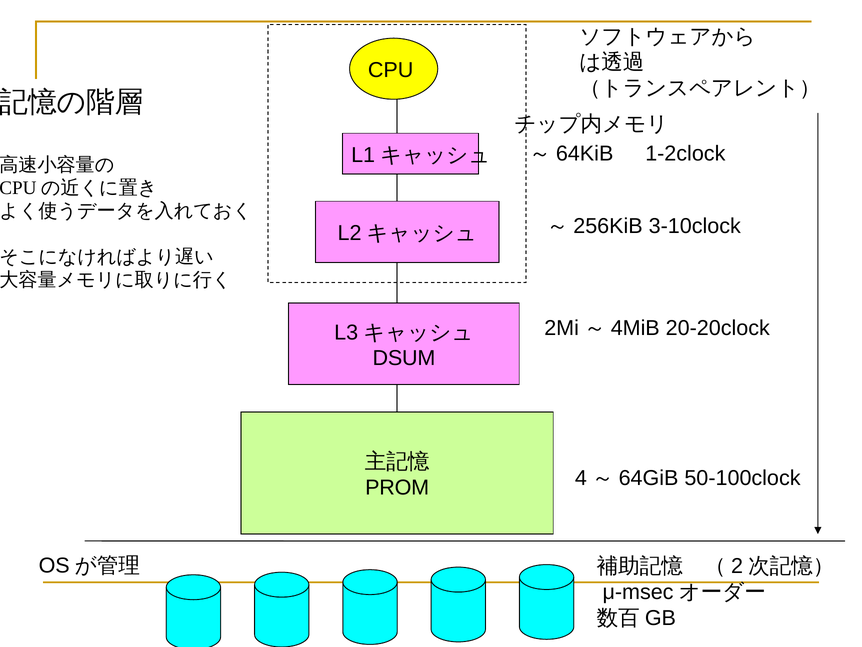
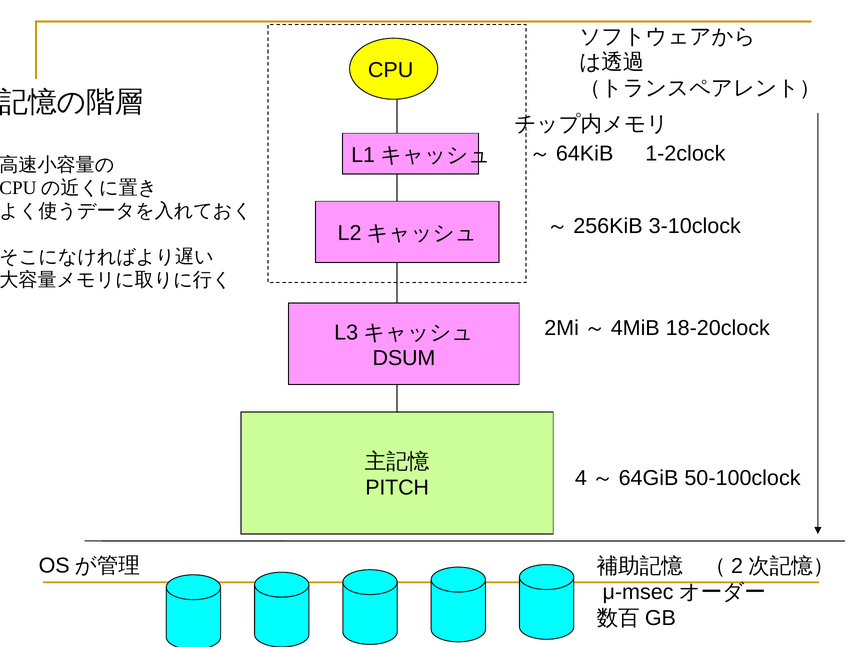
20-20clock: 20-20clock -> 18-20clock
PROM: PROM -> PITCH
